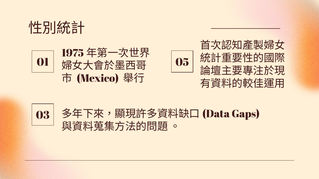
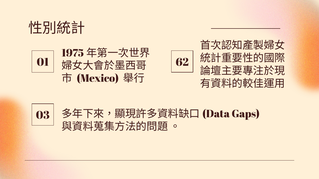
05: 05 -> 62
